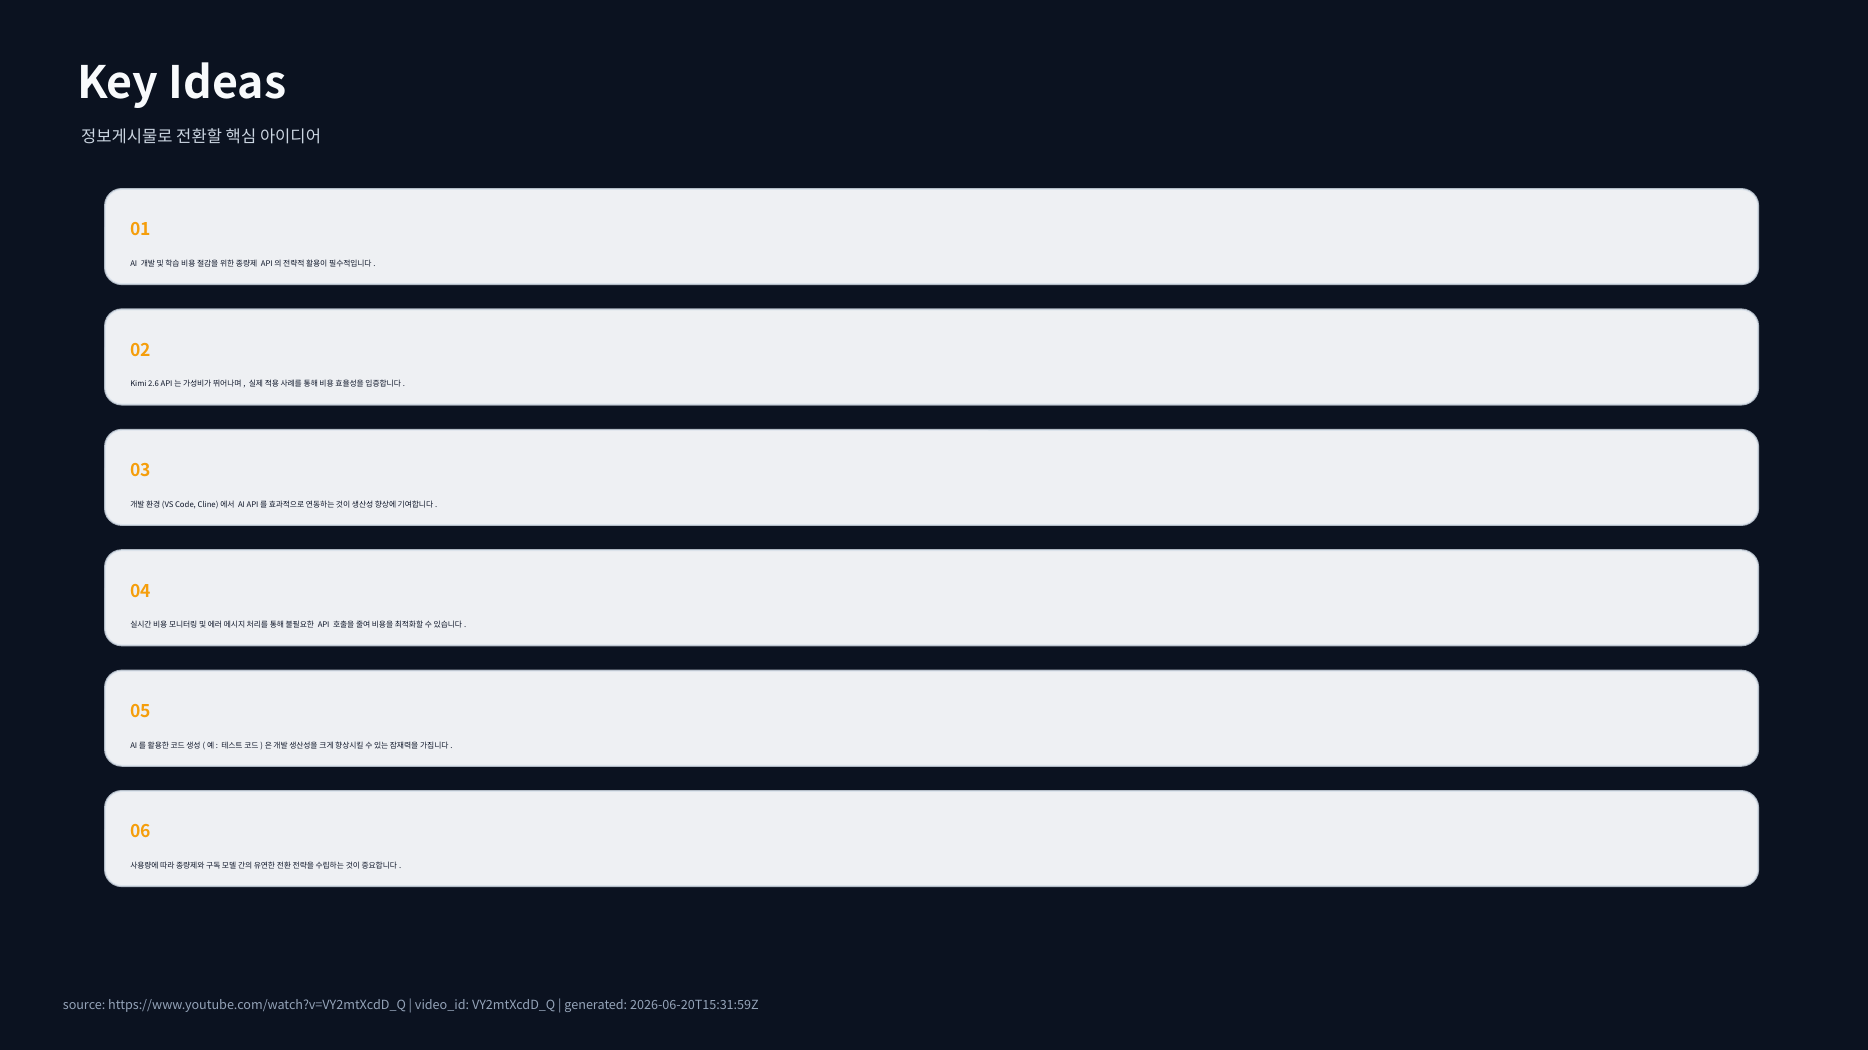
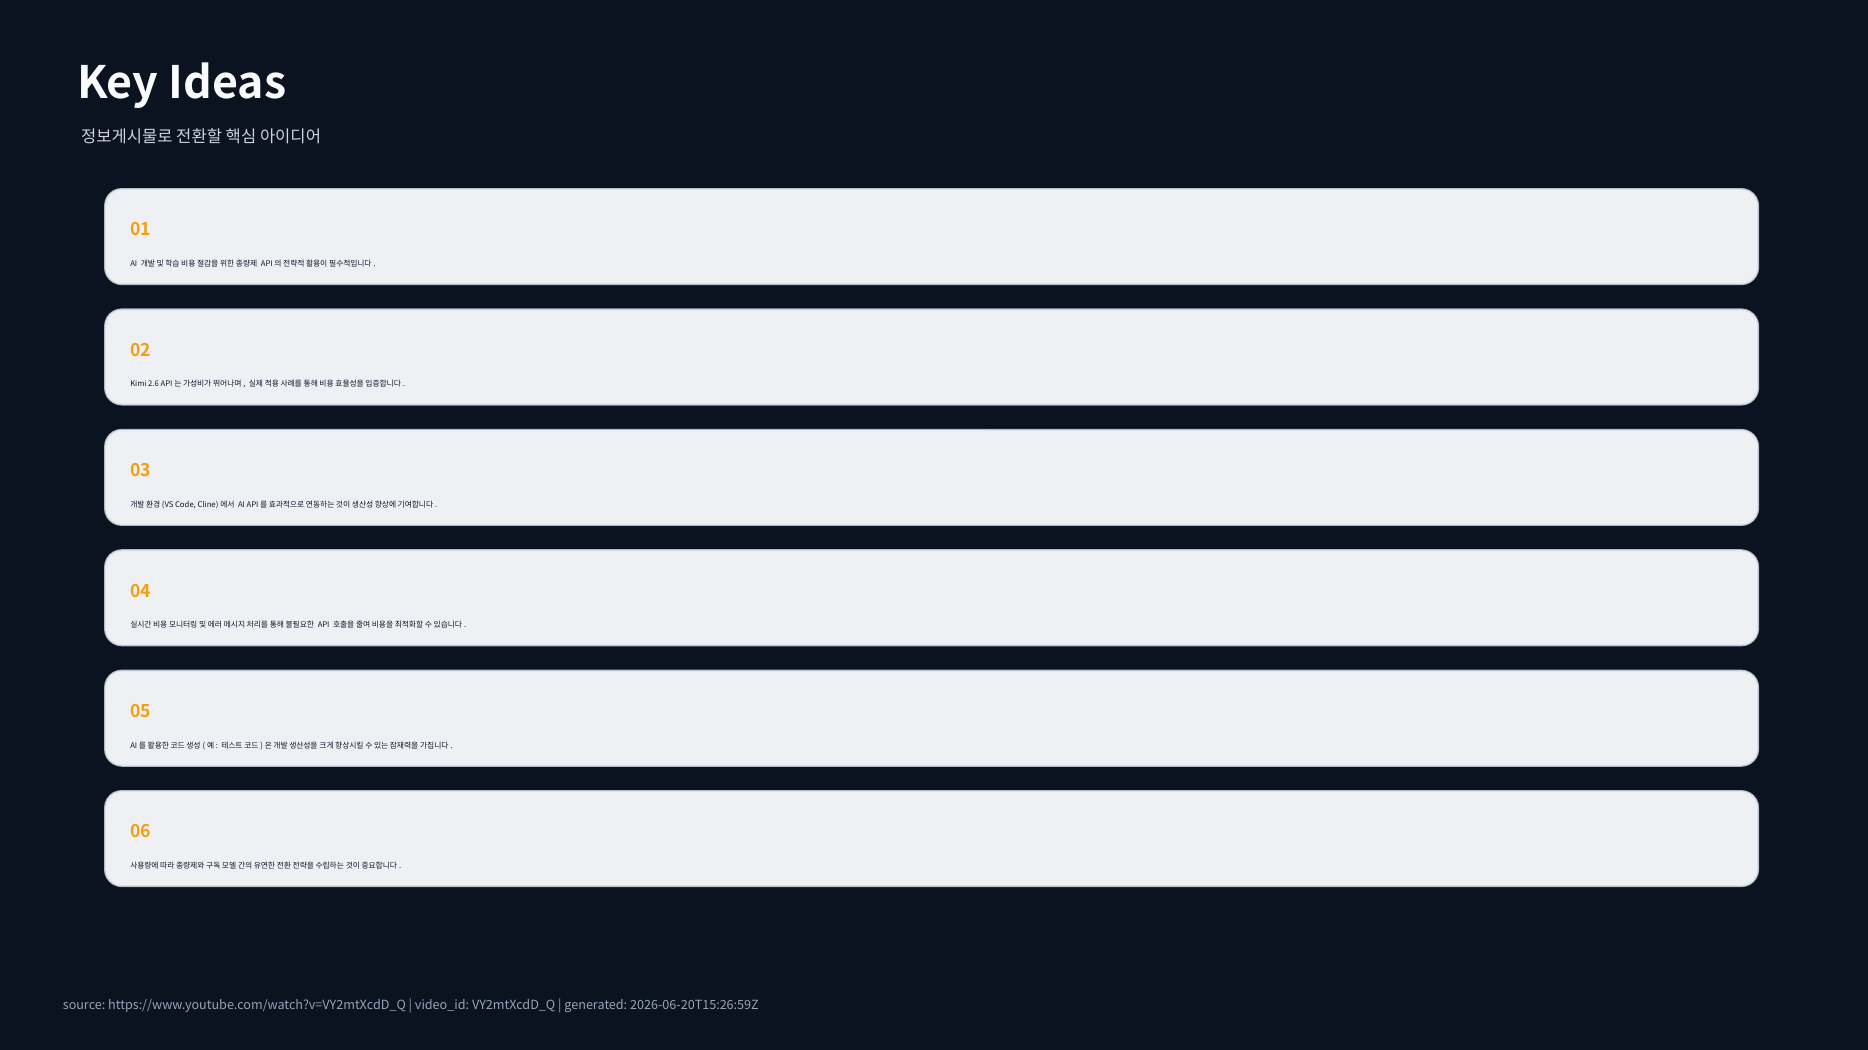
2026-06-20T15:31:59Z: 2026-06-20T15:31:59Z -> 2026-06-20T15:26:59Z
